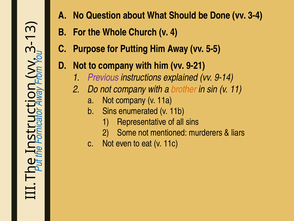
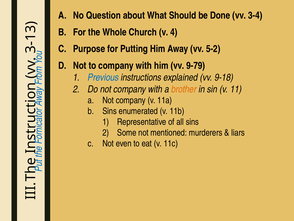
5-5: 5-5 -> 5-2
9-21: 9-21 -> 9-79
Previous colour: purple -> blue
9-14: 9-14 -> 9-18
